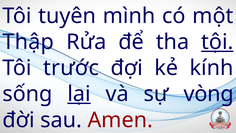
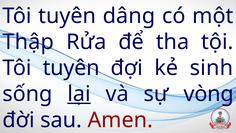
mình: mình -> dâng
tội underline: present -> none
trước at (71, 68): trước -> tuyên
kính: kính -> sinh
